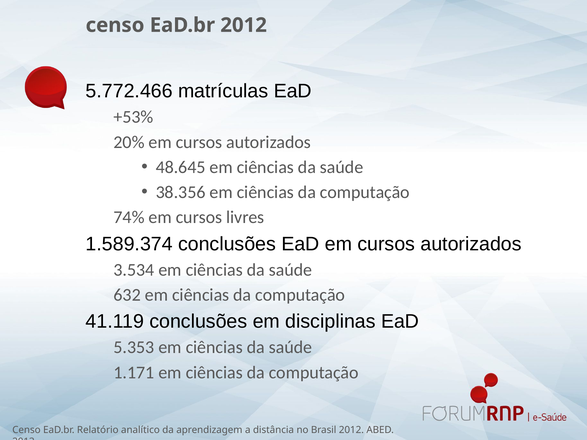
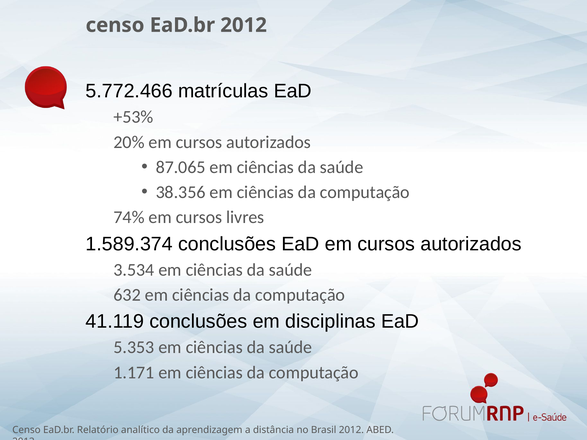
48.645: 48.645 -> 87.065
